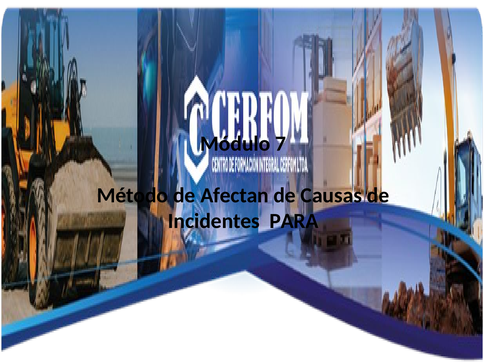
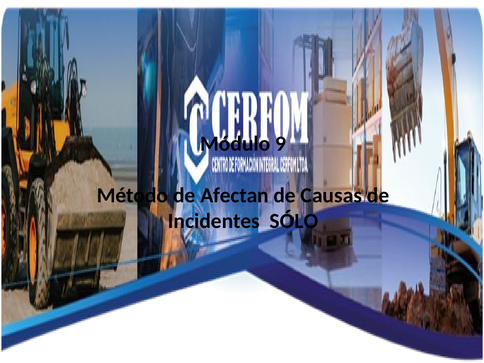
7: 7 -> 9
PARA: PARA -> SÓLO
